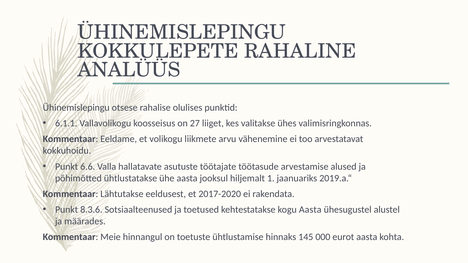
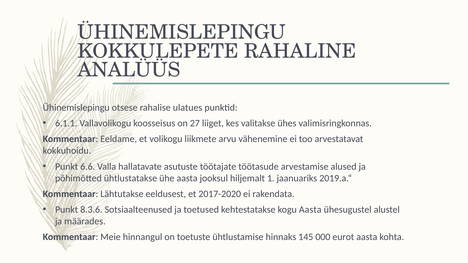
olulises: olulises -> ulatues
